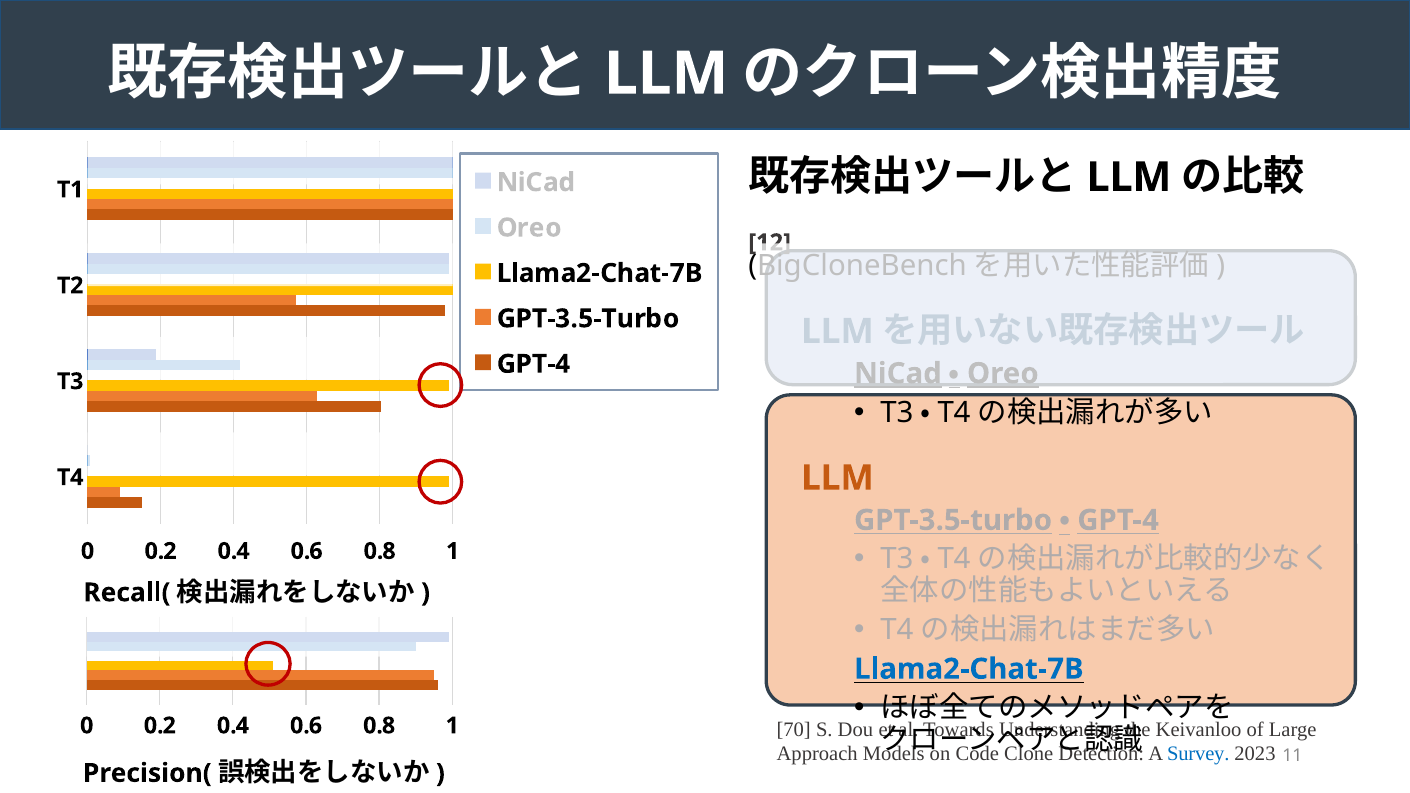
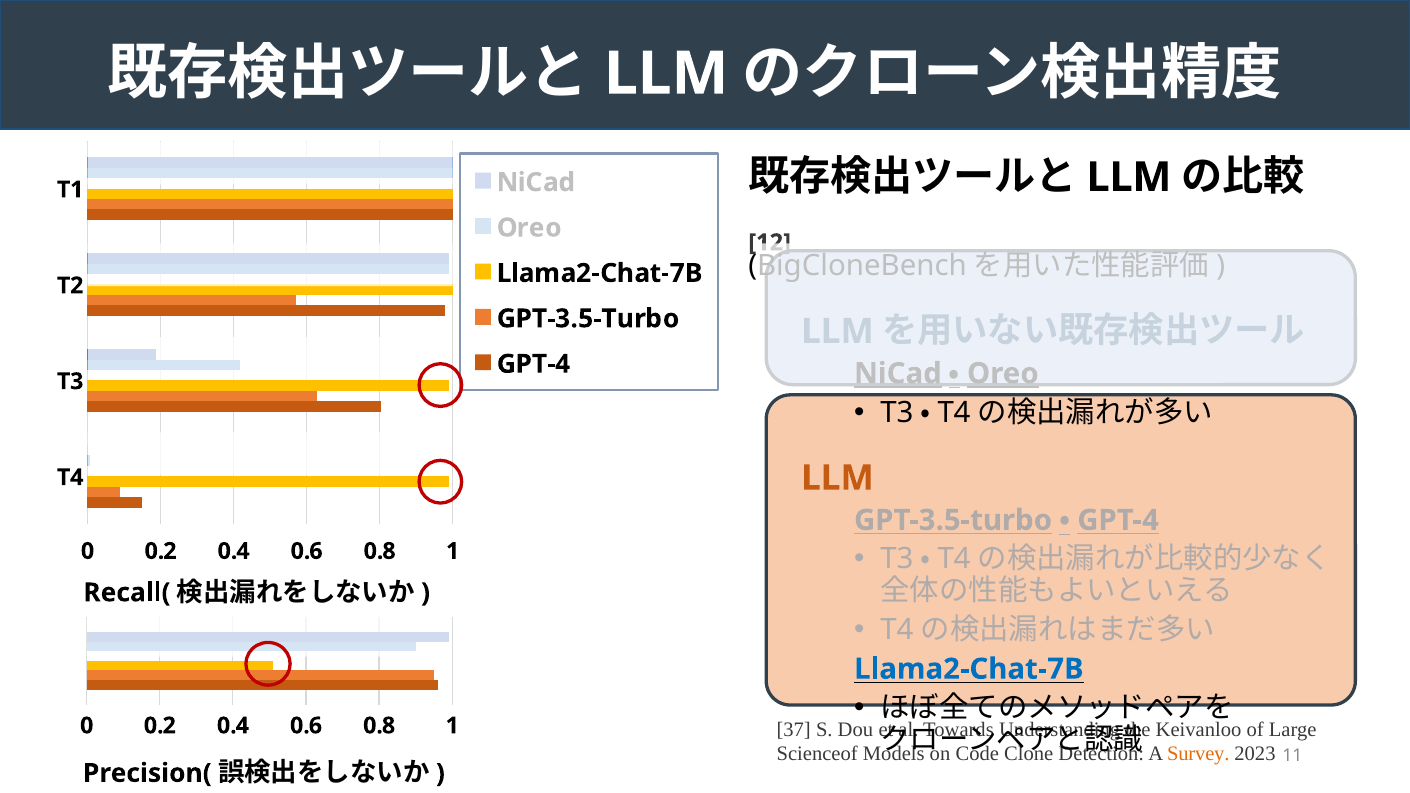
70: 70 -> 37
Approach: Approach -> Scienceof
Survey colour: blue -> orange
